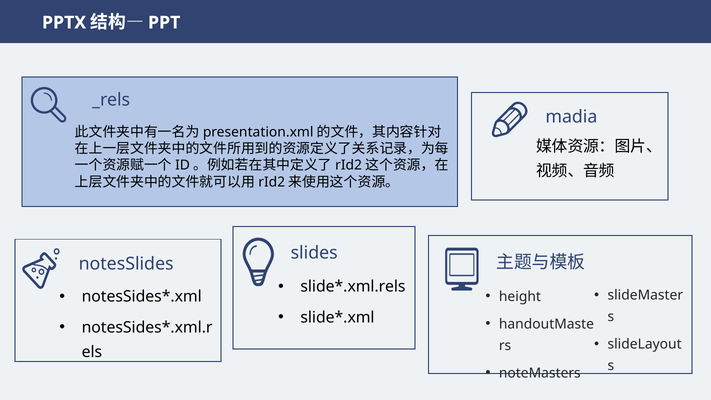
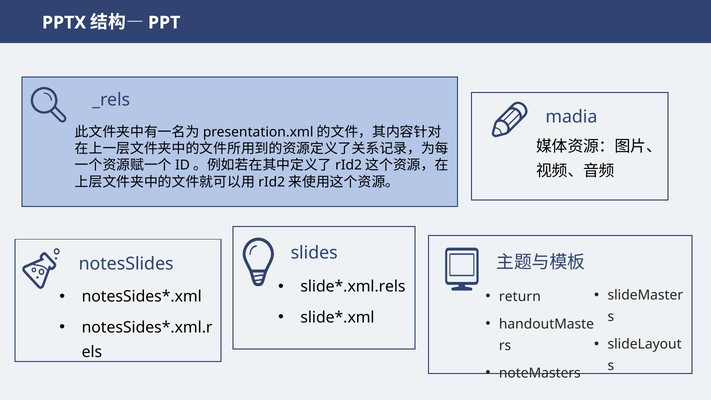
height: height -> return
